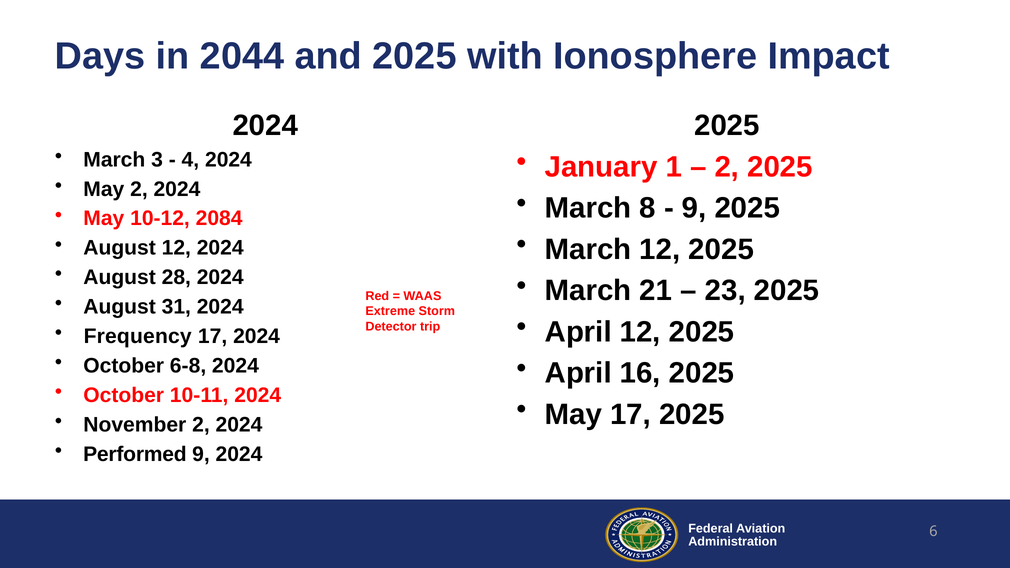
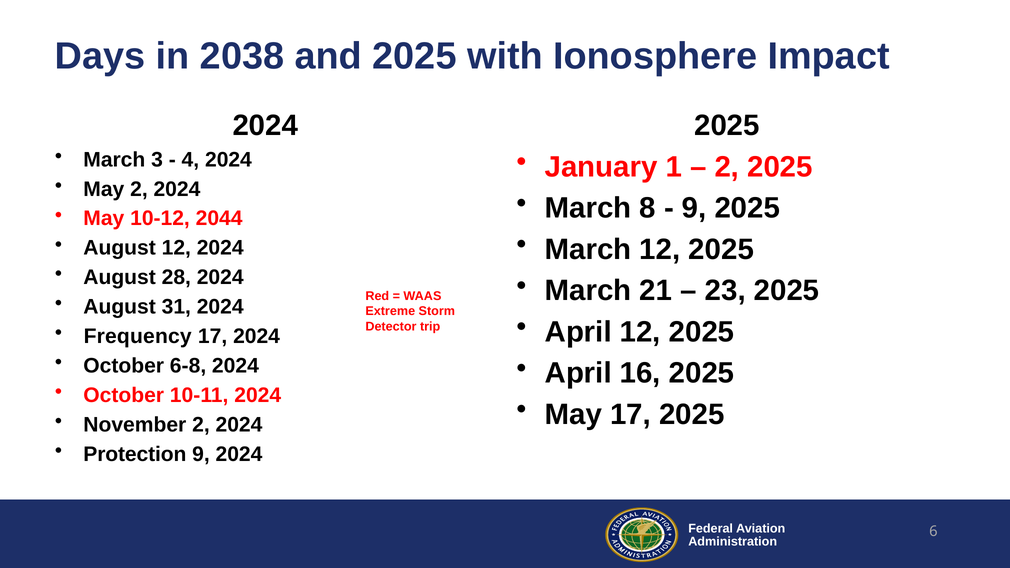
2044: 2044 -> 2038
2084: 2084 -> 2044
Performed: Performed -> Protection
